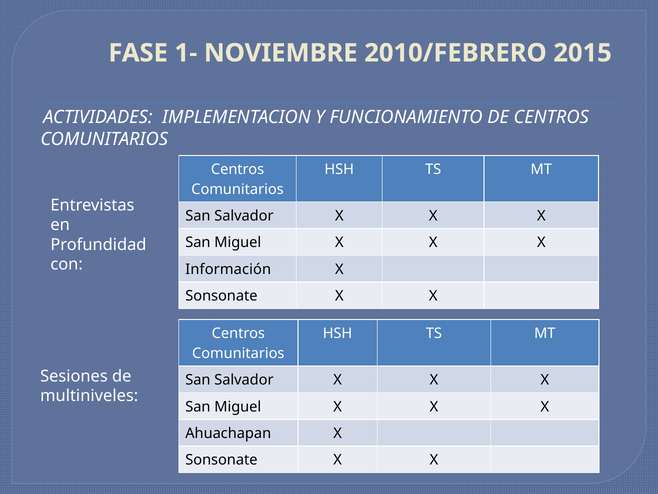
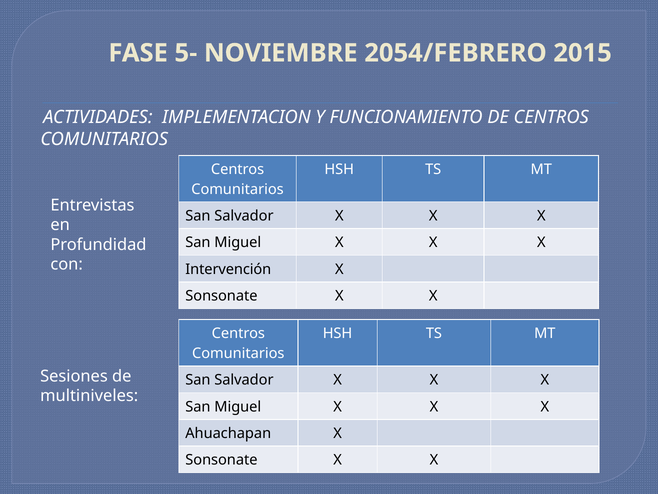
1-: 1- -> 5-
2010/FEBRERO: 2010/FEBRERO -> 2054/FEBRERO
Información: Información -> Intervención
